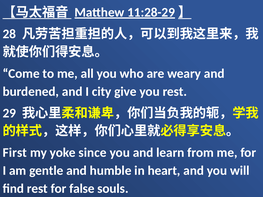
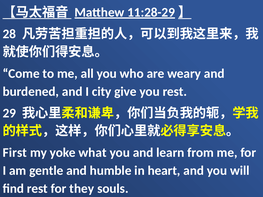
since: since -> what
false: false -> they
